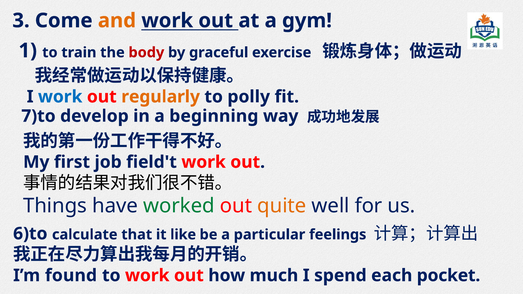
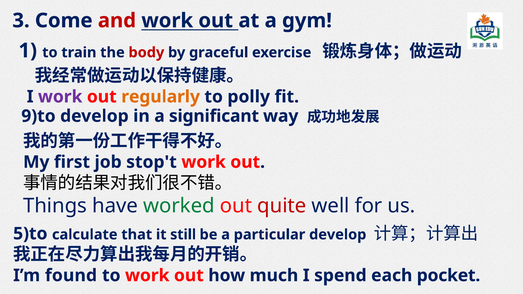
and colour: orange -> red
work at (60, 97) colour: blue -> purple
7)to: 7)to -> 9)to
beginning: beginning -> significant
field't: field't -> stop't
quite colour: orange -> red
6)to: 6)to -> 5)to
like: like -> still
particular feelings: feelings -> develop
